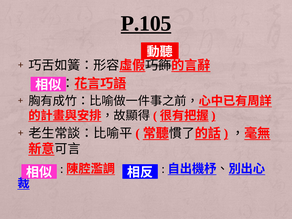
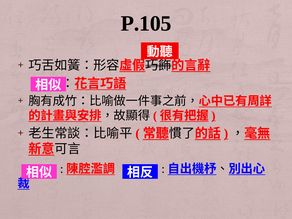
P.105 underline: present -> none
